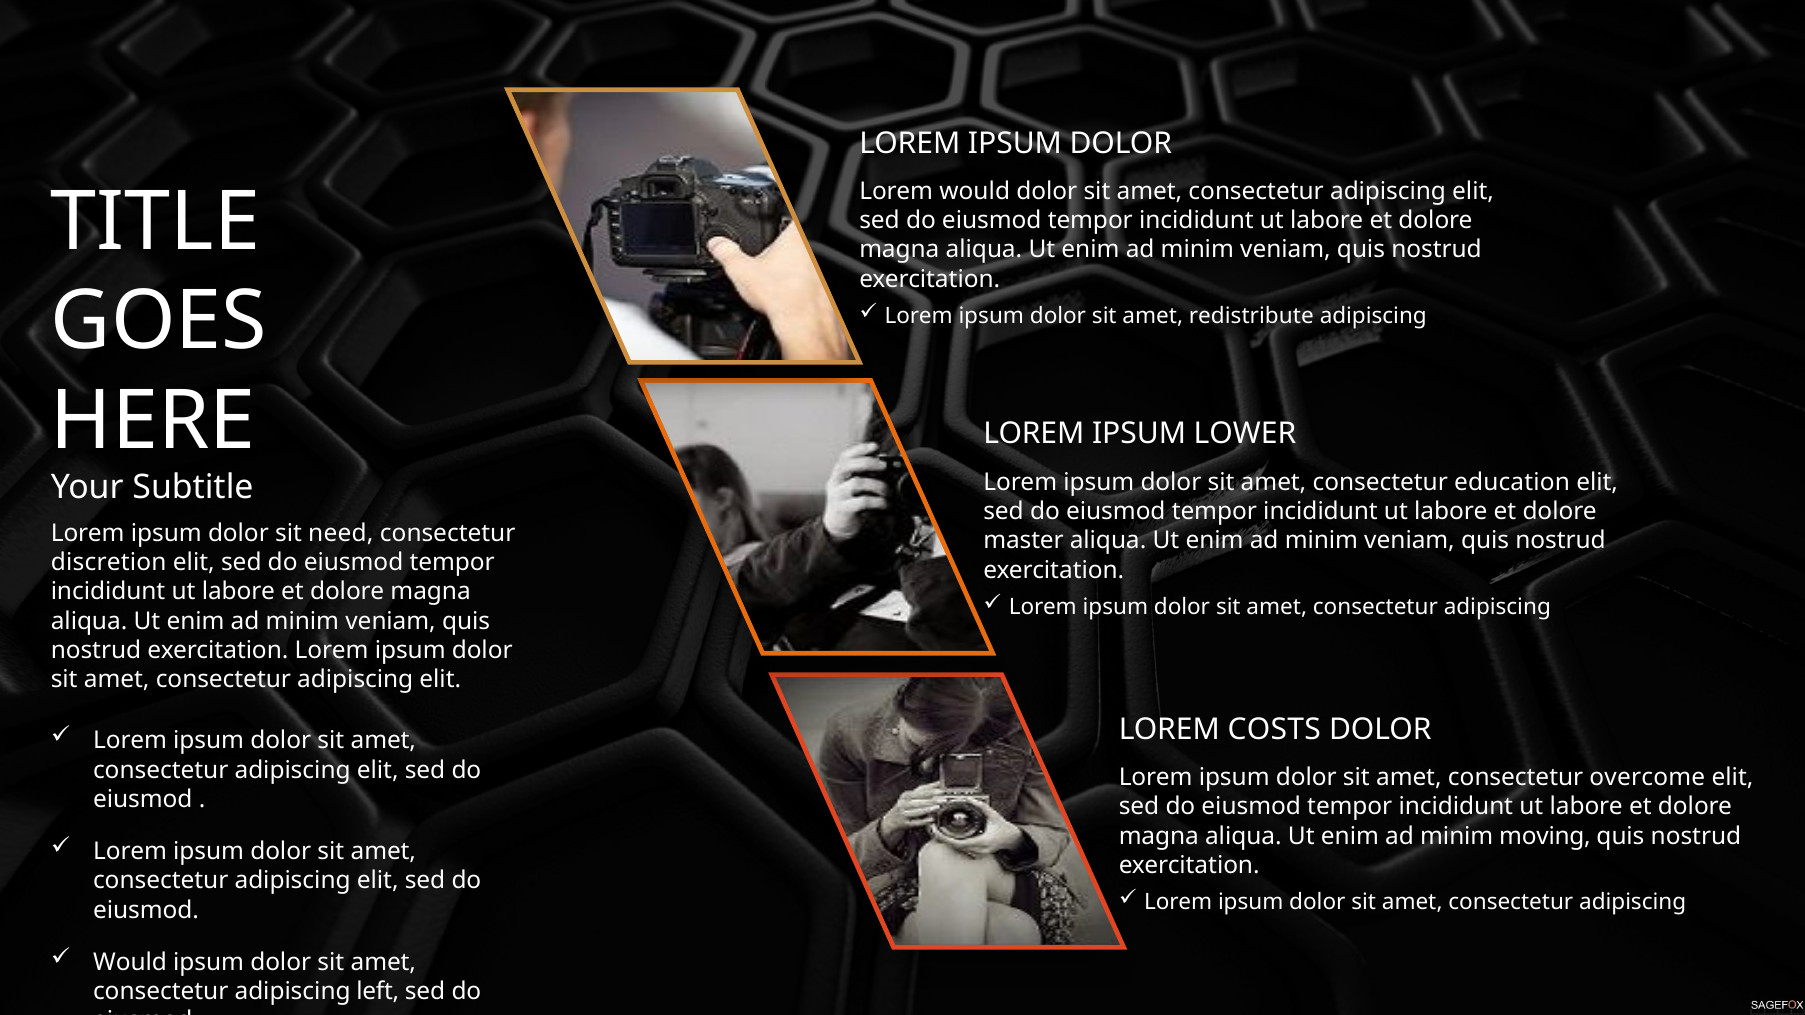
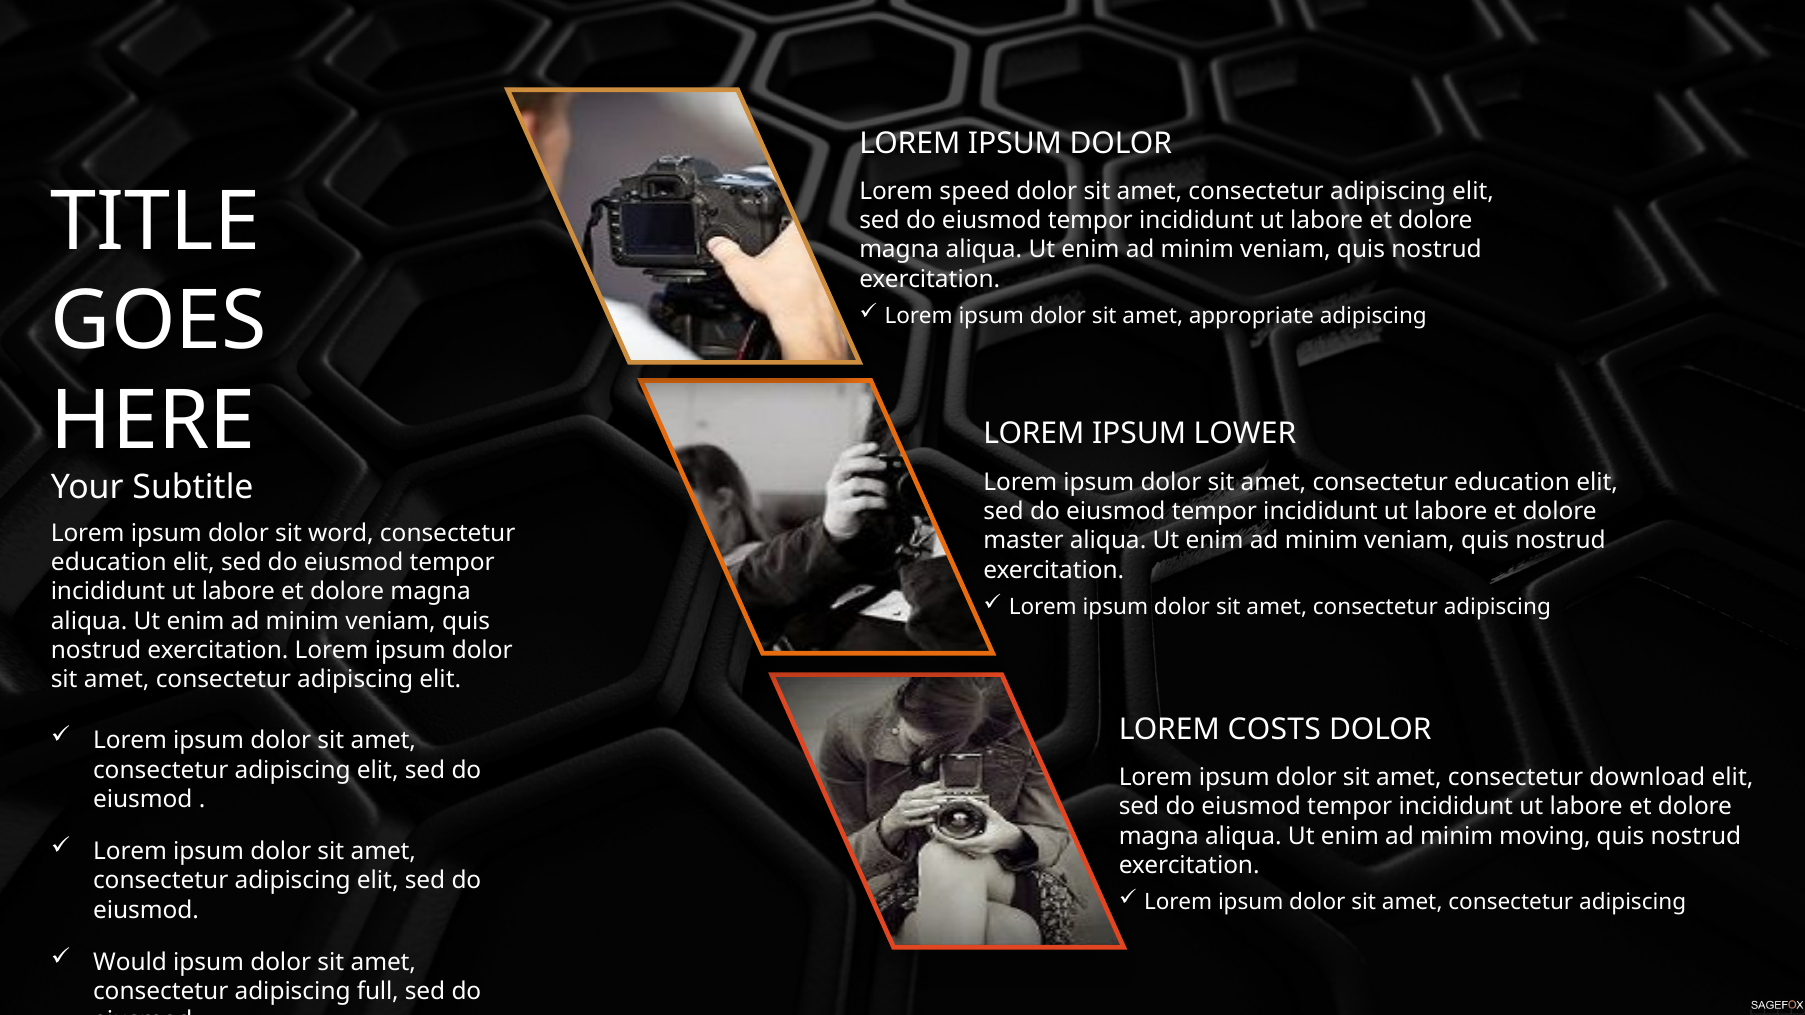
Lorem would: would -> speed
redistribute: redistribute -> appropriate
need: need -> word
discretion at (109, 563): discretion -> education
overcome: overcome -> download
left: left -> full
